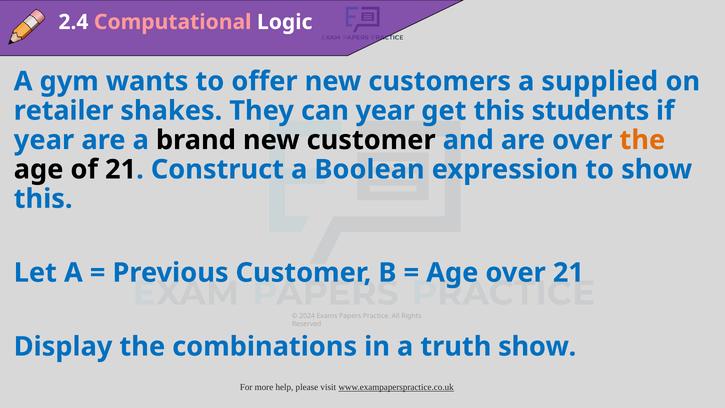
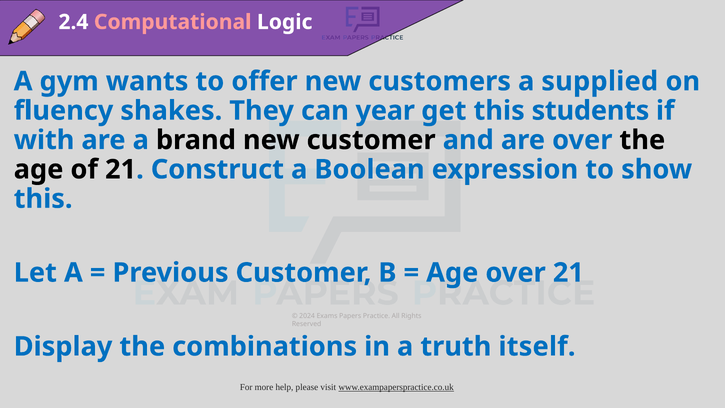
retailer: retailer -> fluency
year at (44, 140): year -> with
the at (642, 140) colour: orange -> black
truth show: show -> itself
